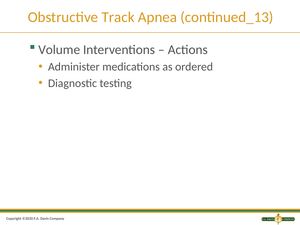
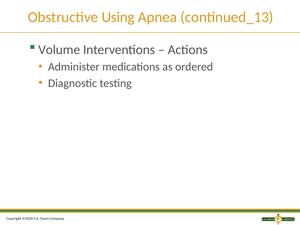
Track: Track -> Using
